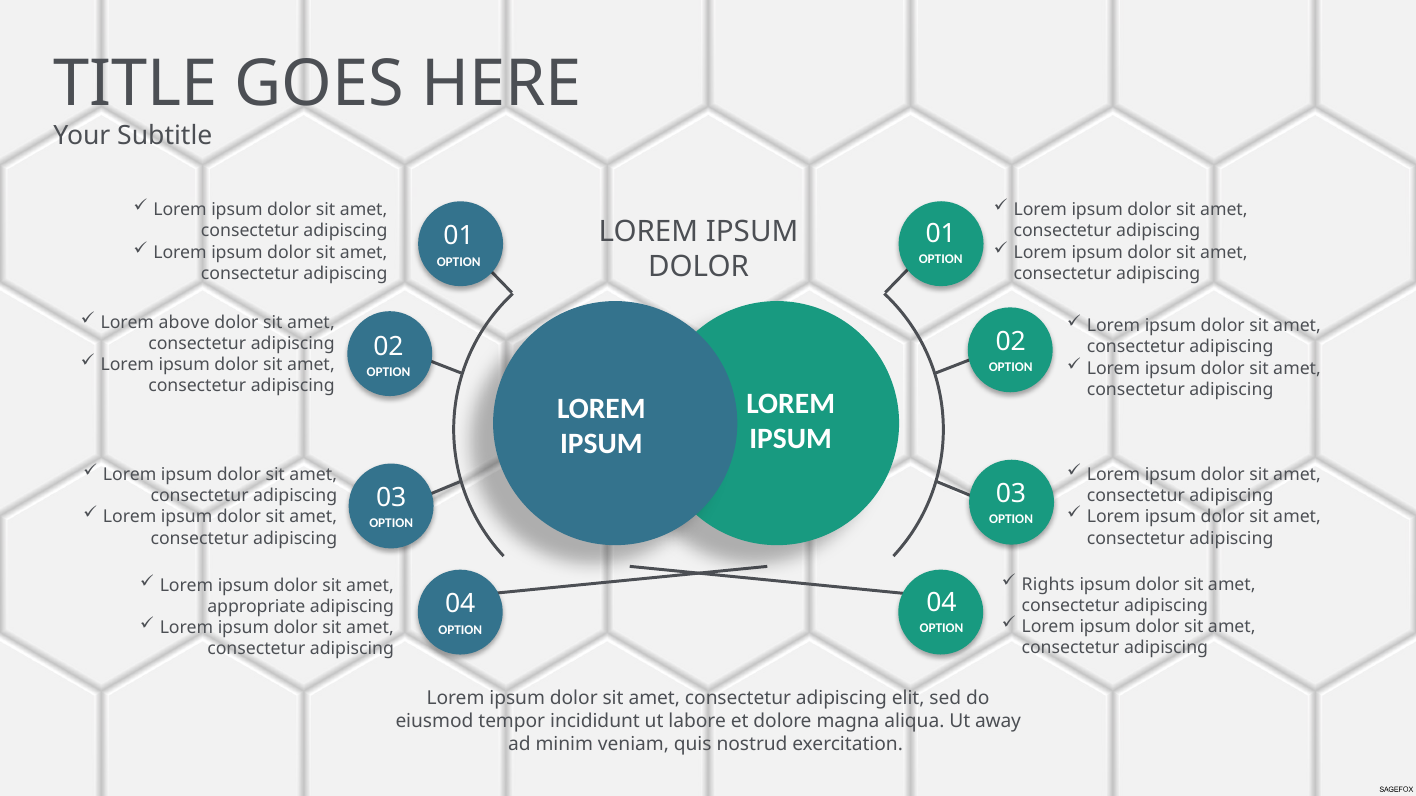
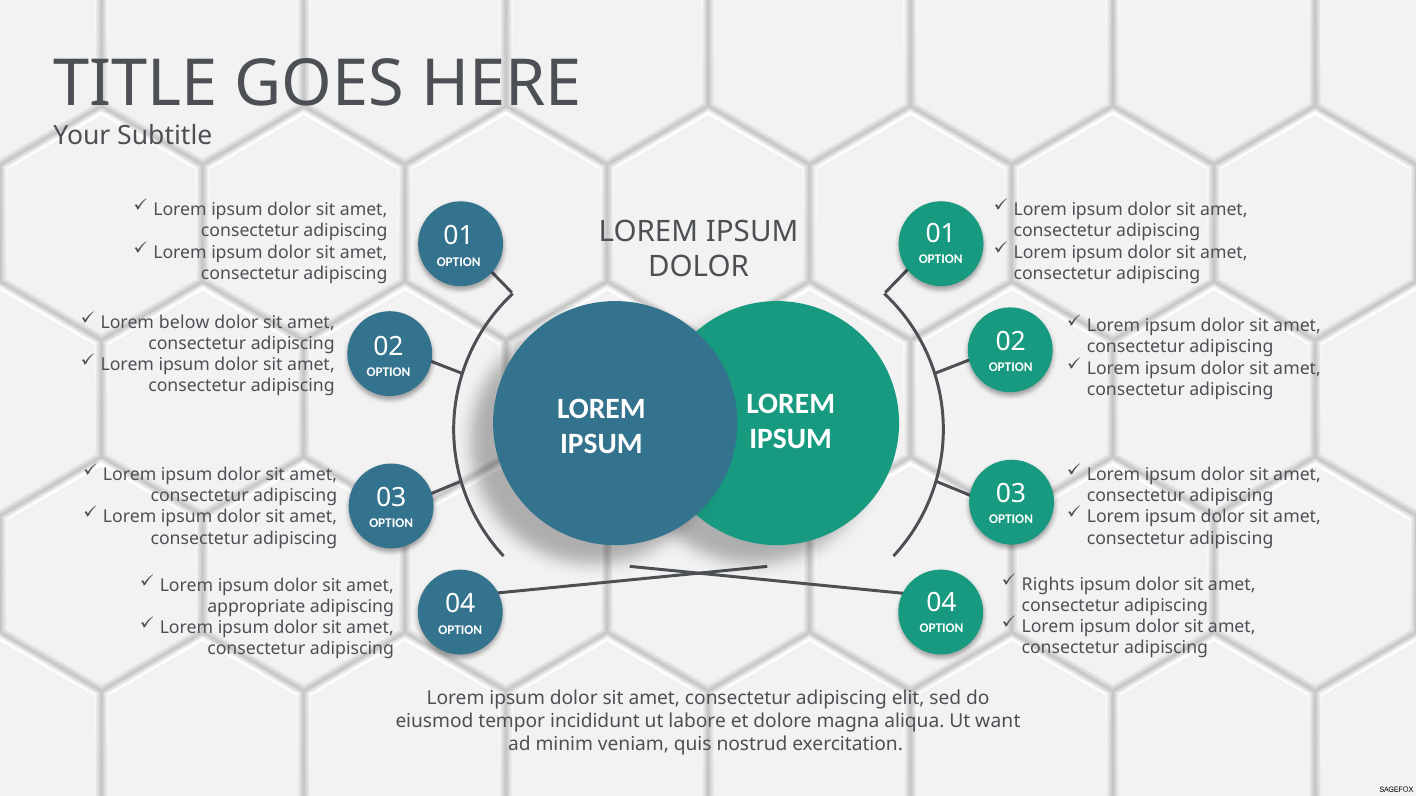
above: above -> below
away: away -> want
